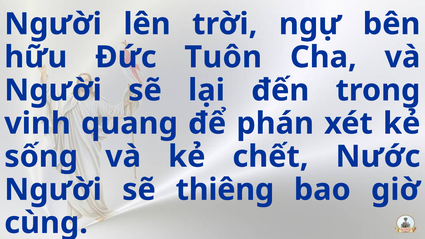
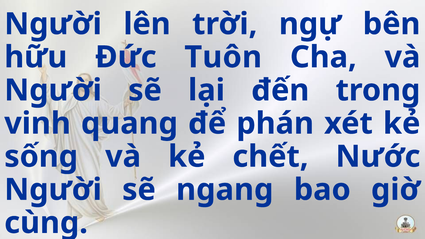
thiêng: thiêng -> ngang
